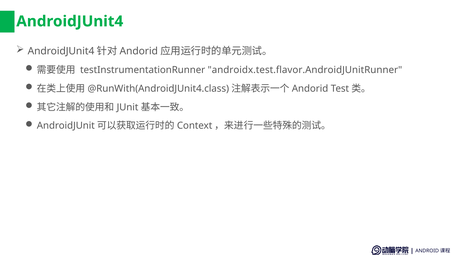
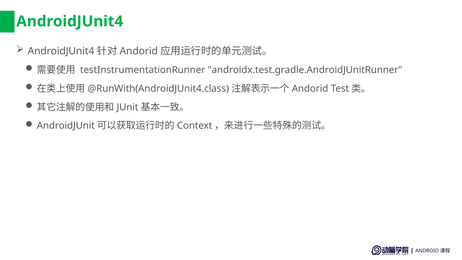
androidx.test.flavor.AndroidJUnitRunner: androidx.test.flavor.AndroidJUnitRunner -> androidx.test.gradle.AndroidJUnitRunner
